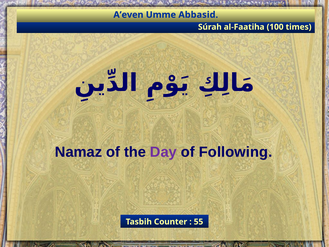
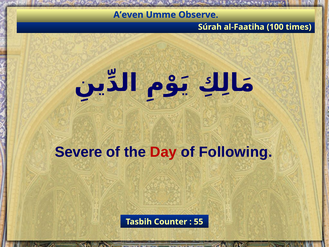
Abbasid: Abbasid -> Observe
Namaz: Namaz -> Severe
Day colour: purple -> red
